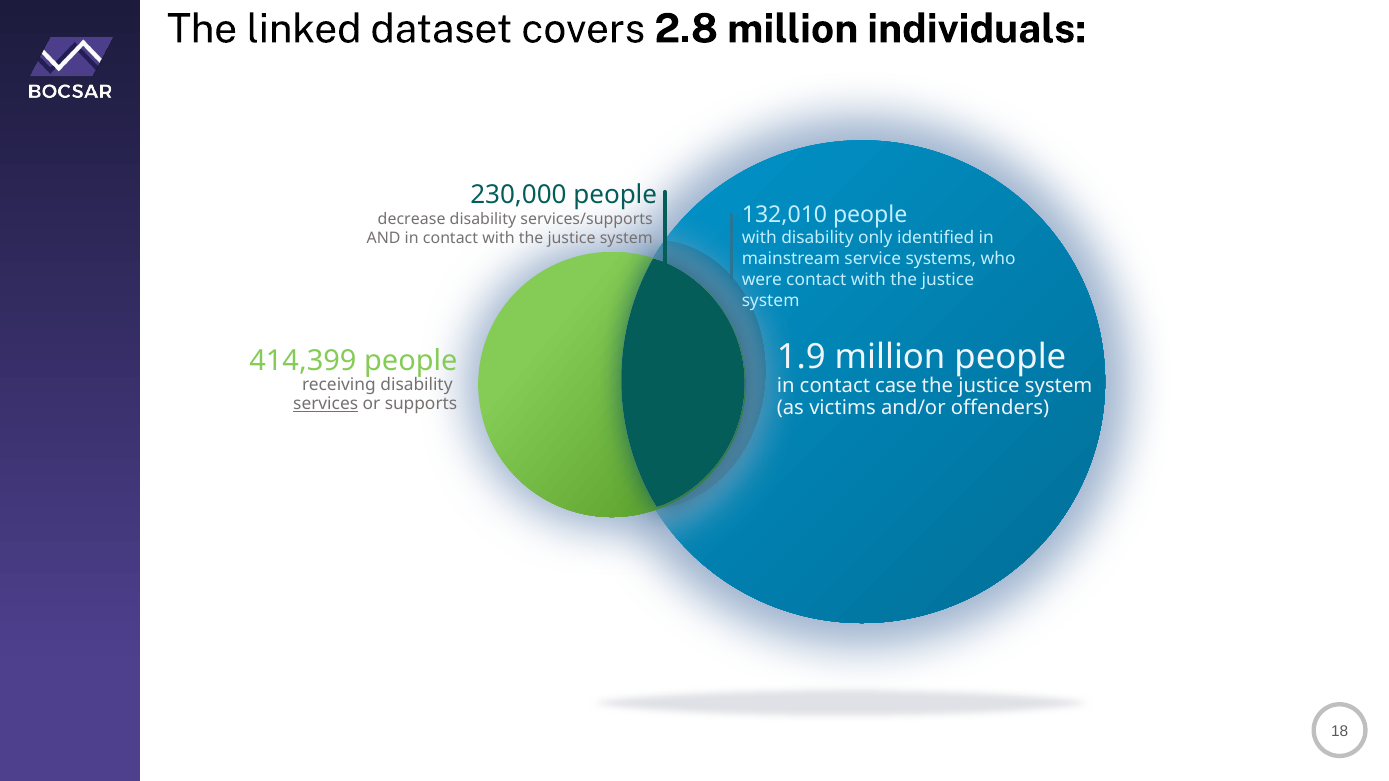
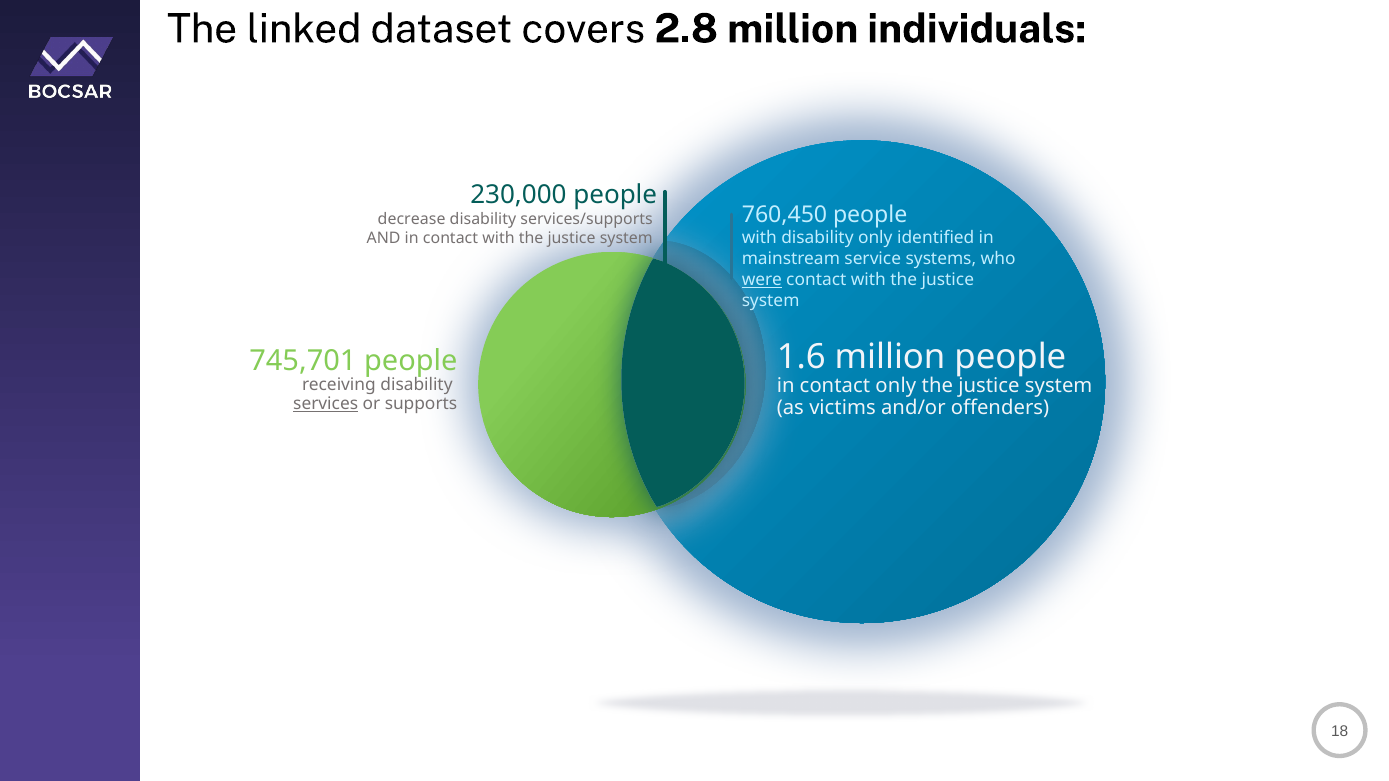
132,010: 132,010 -> 760,450
were underline: none -> present
1.9: 1.9 -> 1.6
414,399: 414,399 -> 745,701
contact case: case -> only
